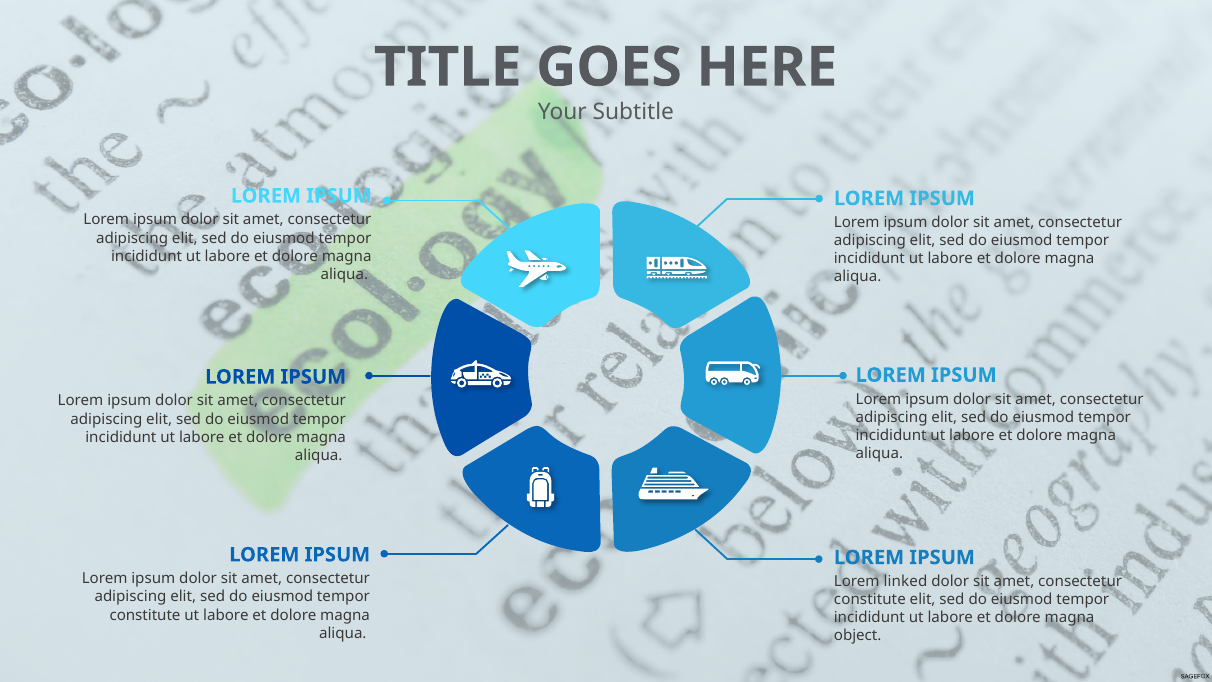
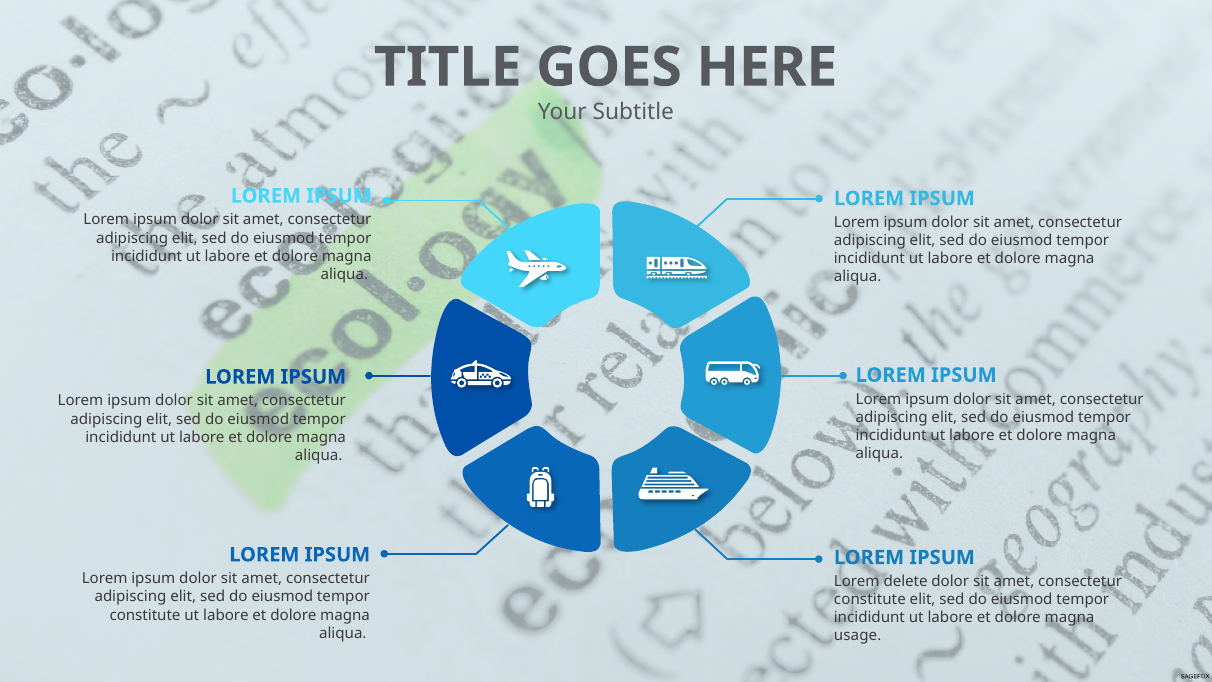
linked: linked -> delete
object: object -> usage
